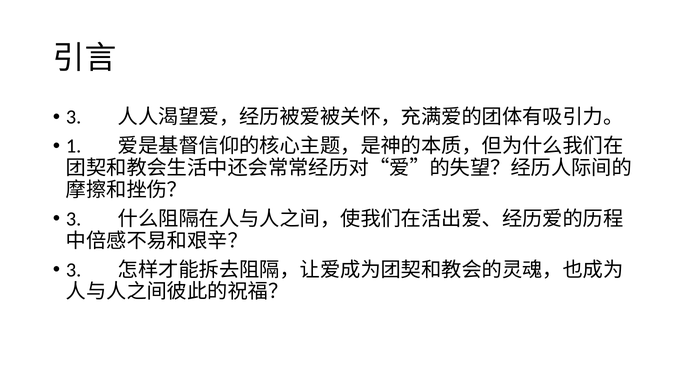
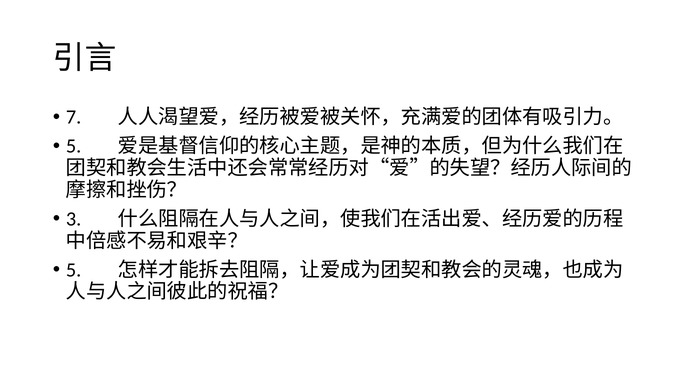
3 at (74, 117): 3 -> 7
1 at (74, 146): 1 -> 5
3 at (74, 270): 3 -> 5
